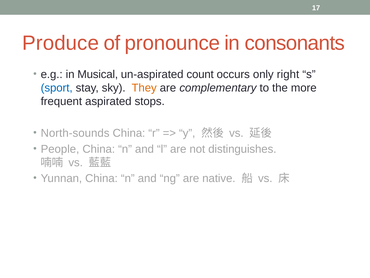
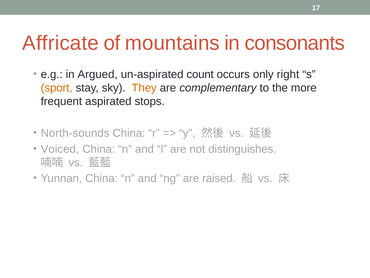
Produce: Produce -> Affricate
pronounce: pronounce -> mountains
Musical: Musical -> Argued
sport colour: blue -> orange
People: People -> Voiced
native: native -> raised
